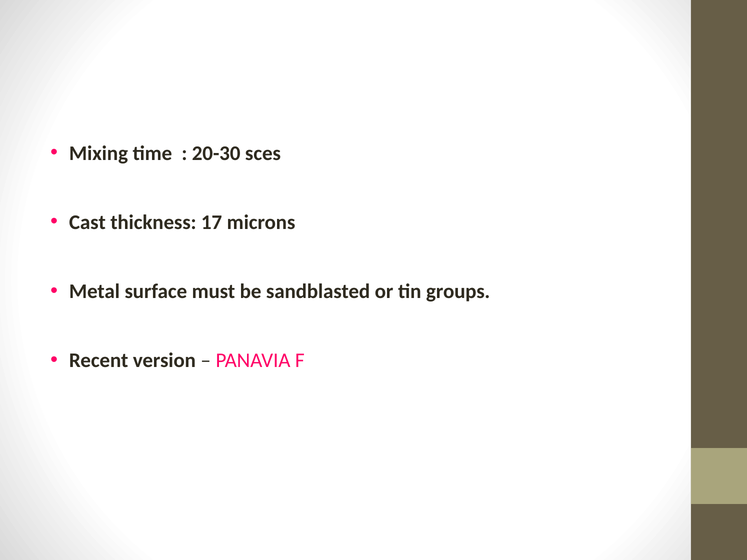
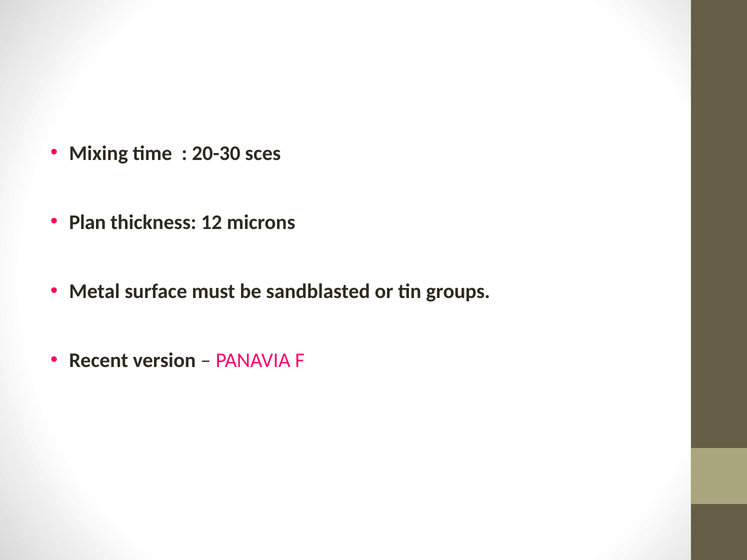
Cast: Cast -> Plan
17: 17 -> 12
